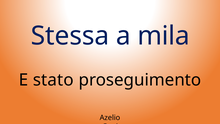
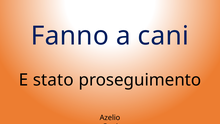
Stessa: Stessa -> Fanno
mila: mila -> cani
